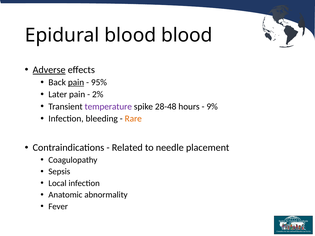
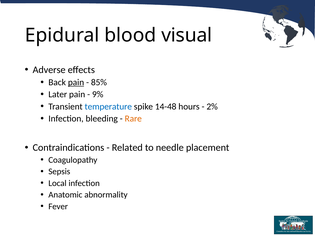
blood blood: blood -> visual
Adverse underline: present -> none
95%: 95% -> 85%
2%: 2% -> 9%
temperature colour: purple -> blue
28-48: 28-48 -> 14-48
9%: 9% -> 2%
